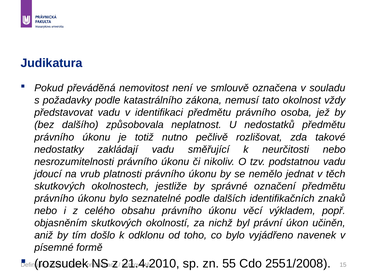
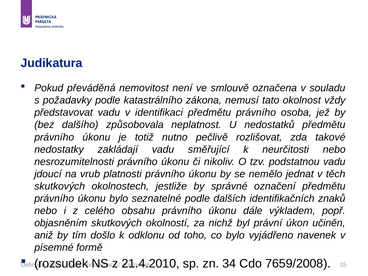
věcí: věcí -> dále
55: 55 -> 34
2551/2008: 2551/2008 -> 7659/2008
